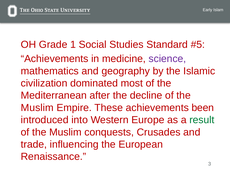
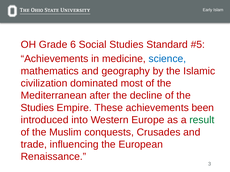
1: 1 -> 6
science colour: purple -> blue
Muslim at (37, 108): Muslim -> Studies
